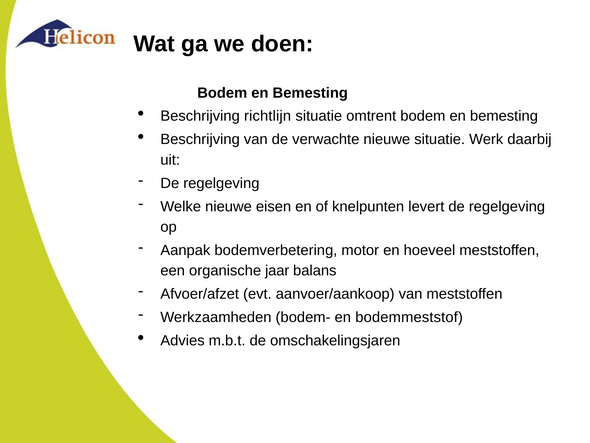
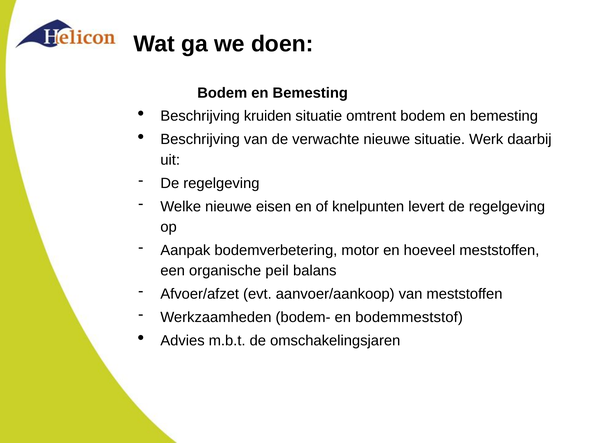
richtlijn: richtlijn -> kruiden
jaar: jaar -> peil
